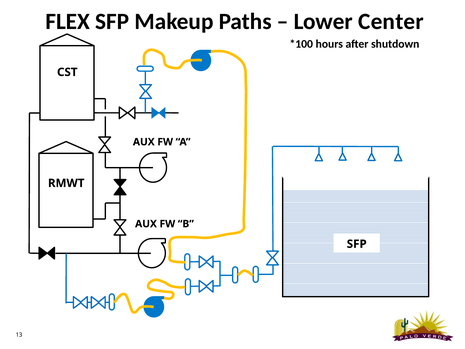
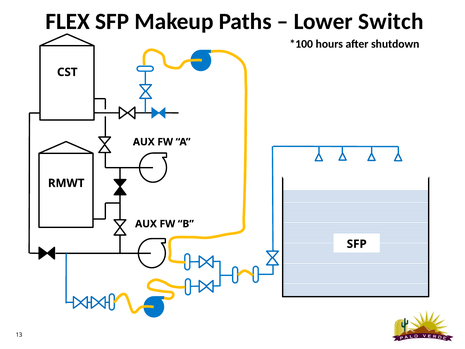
Center: Center -> Switch
